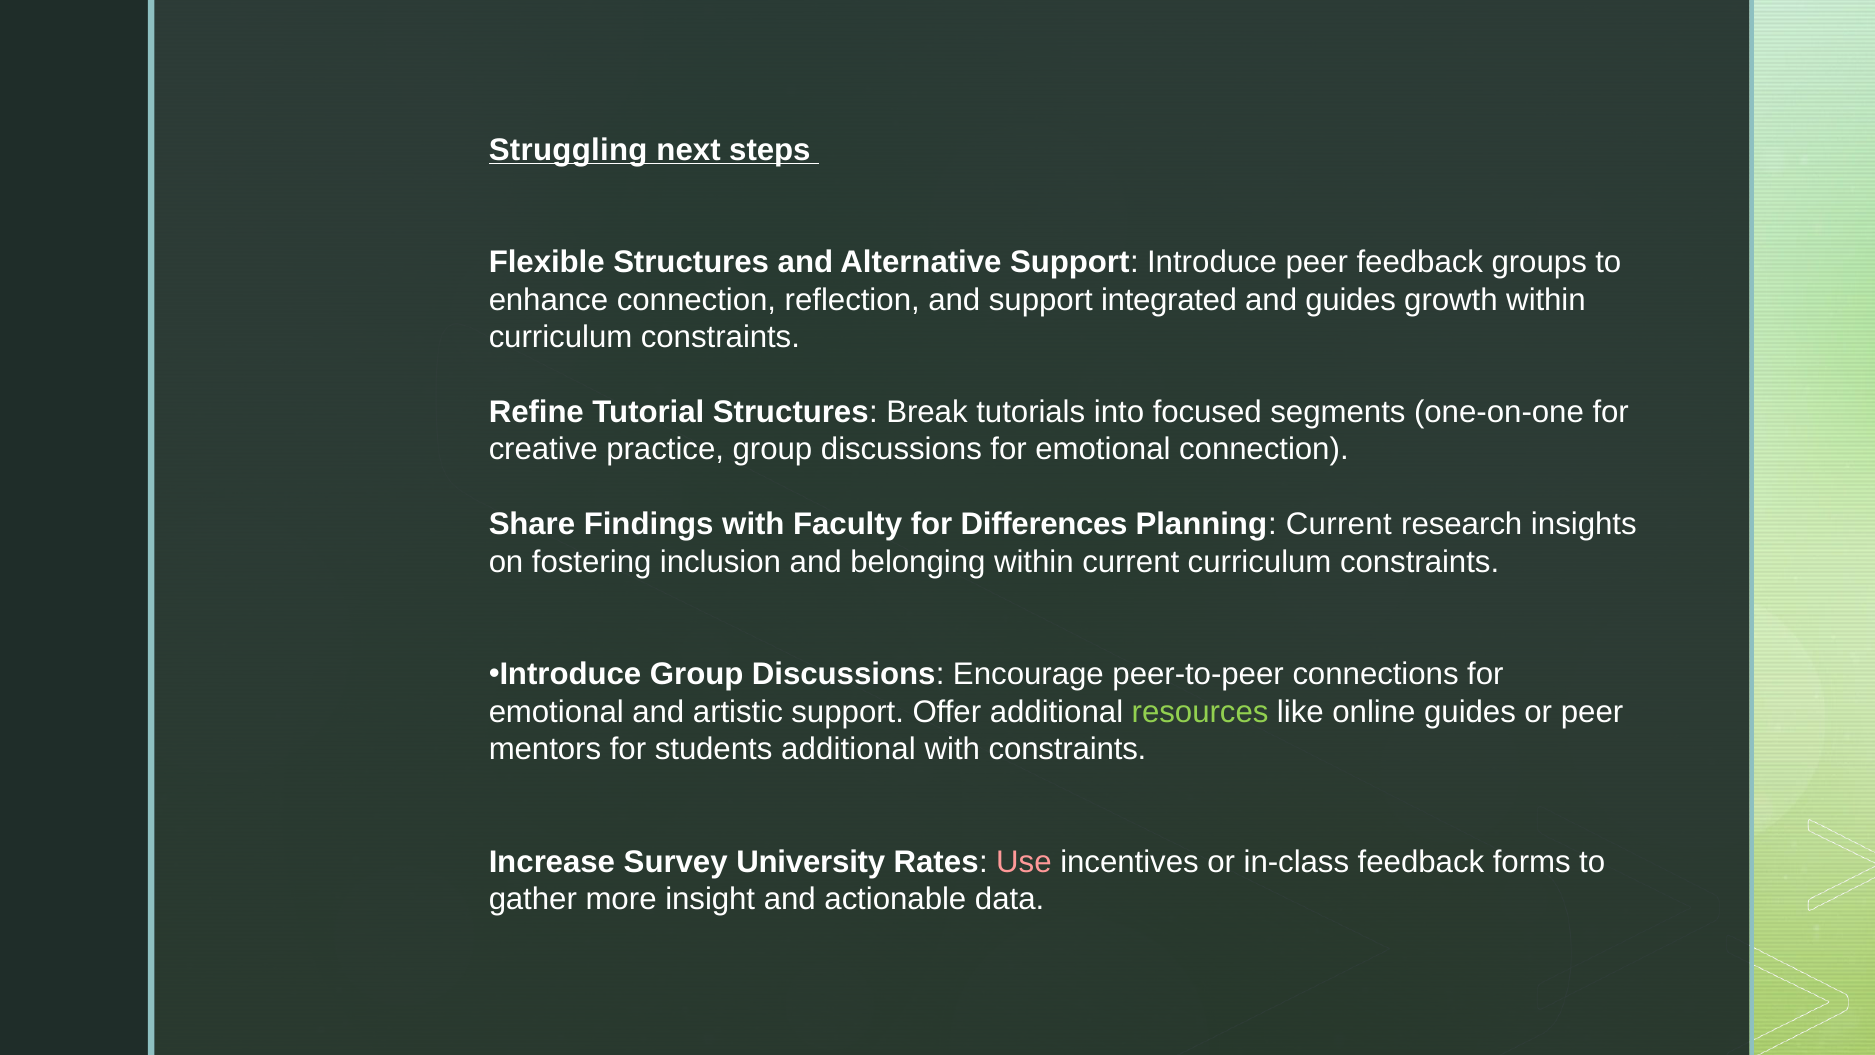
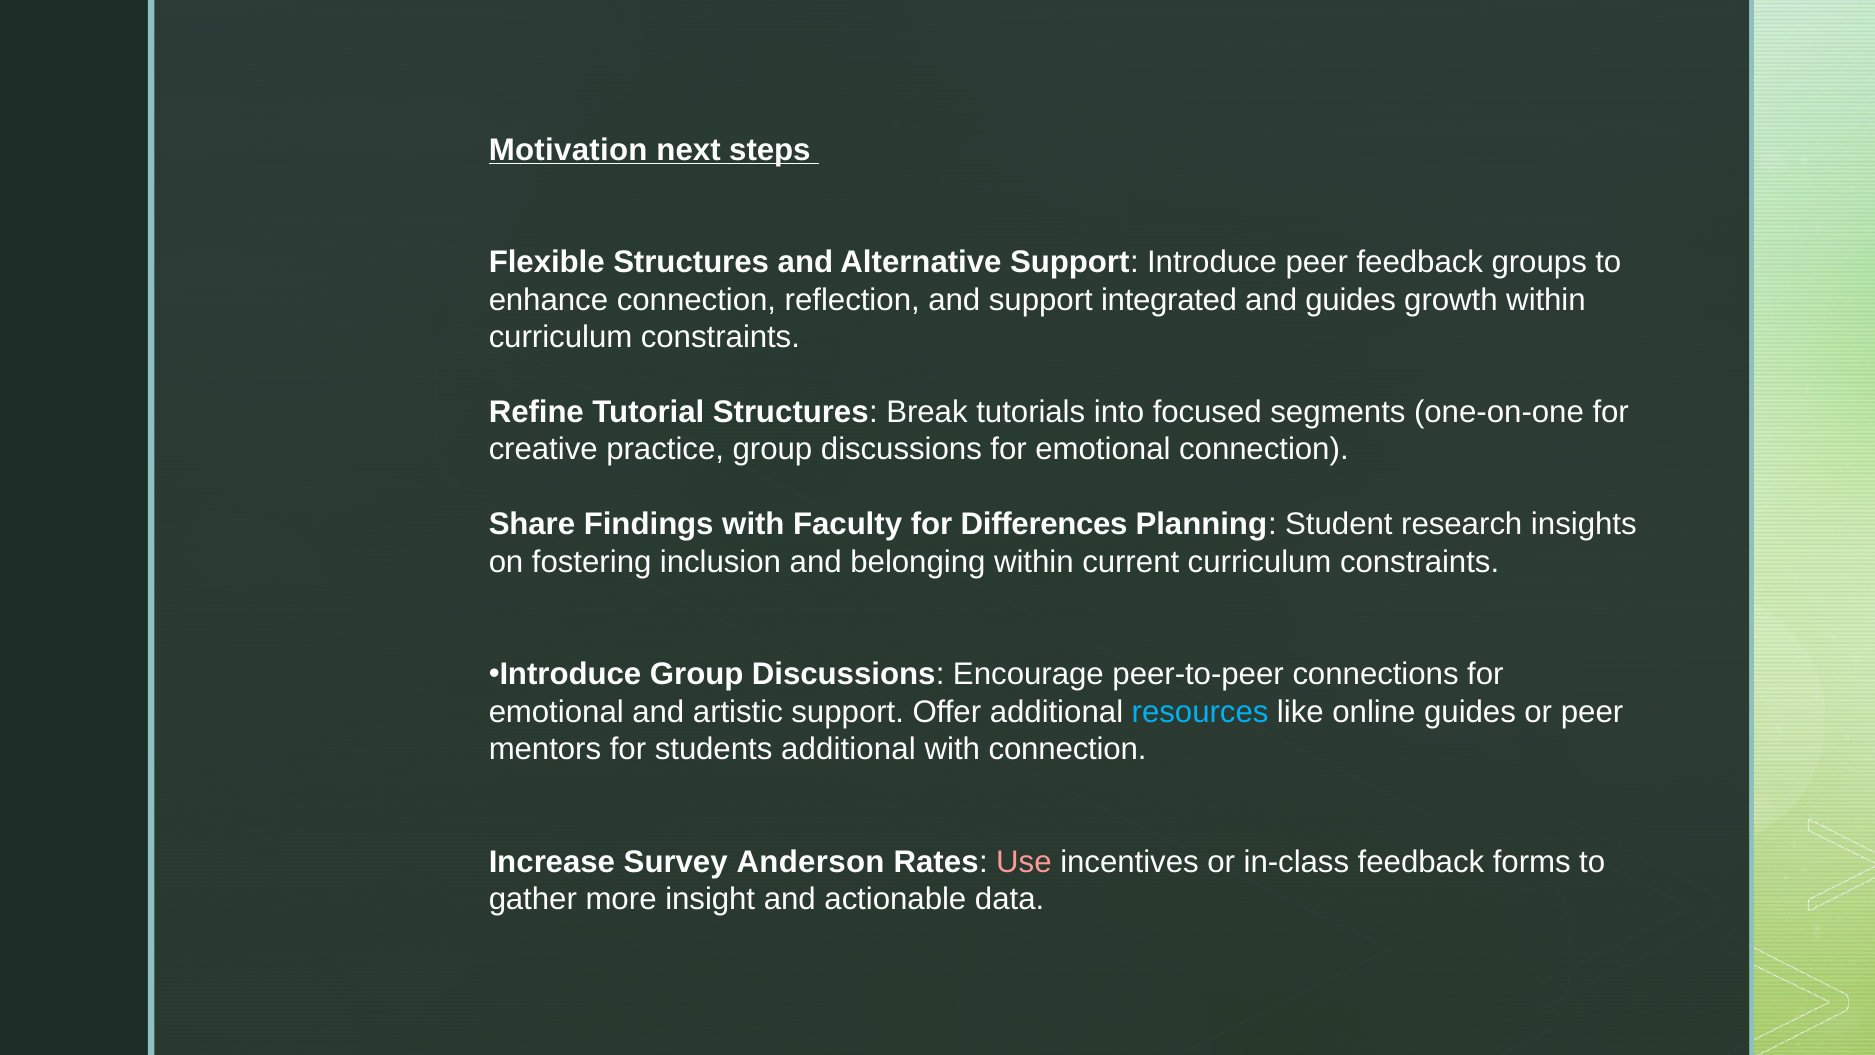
Struggling: Struggling -> Motivation
Planning Current: Current -> Student
resources colour: light green -> light blue
with constraints: constraints -> connection
University: University -> Anderson
